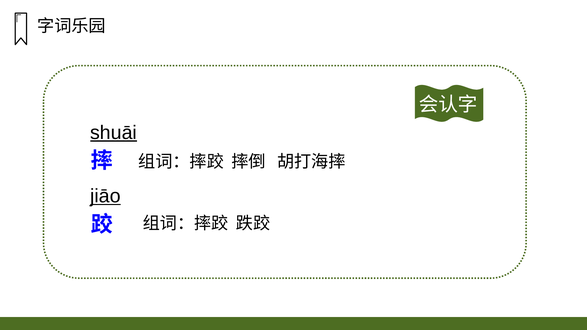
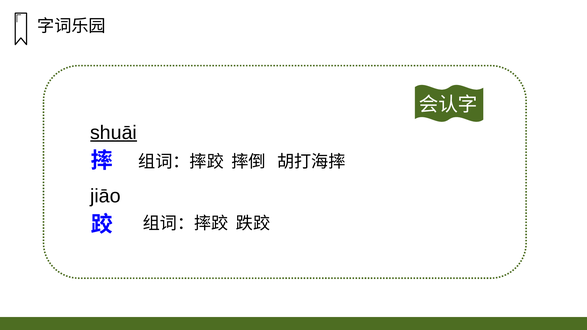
jiāo underline: present -> none
